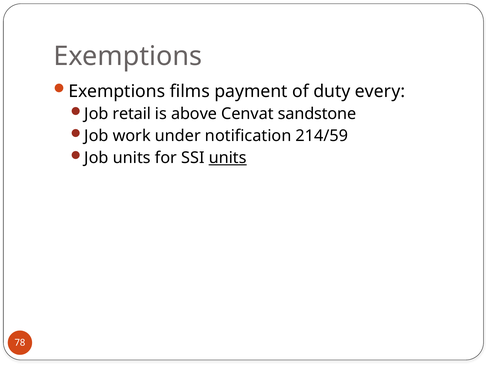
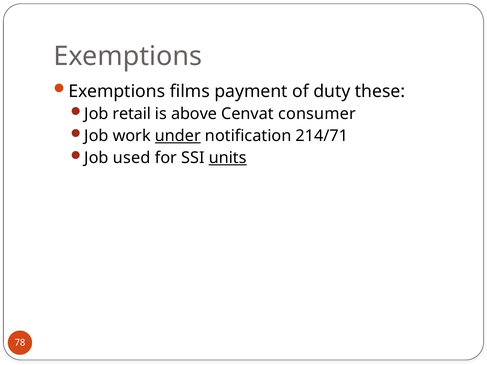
every: every -> these
sandstone: sandstone -> consumer
under underline: none -> present
214/59: 214/59 -> 214/71
Job units: units -> used
